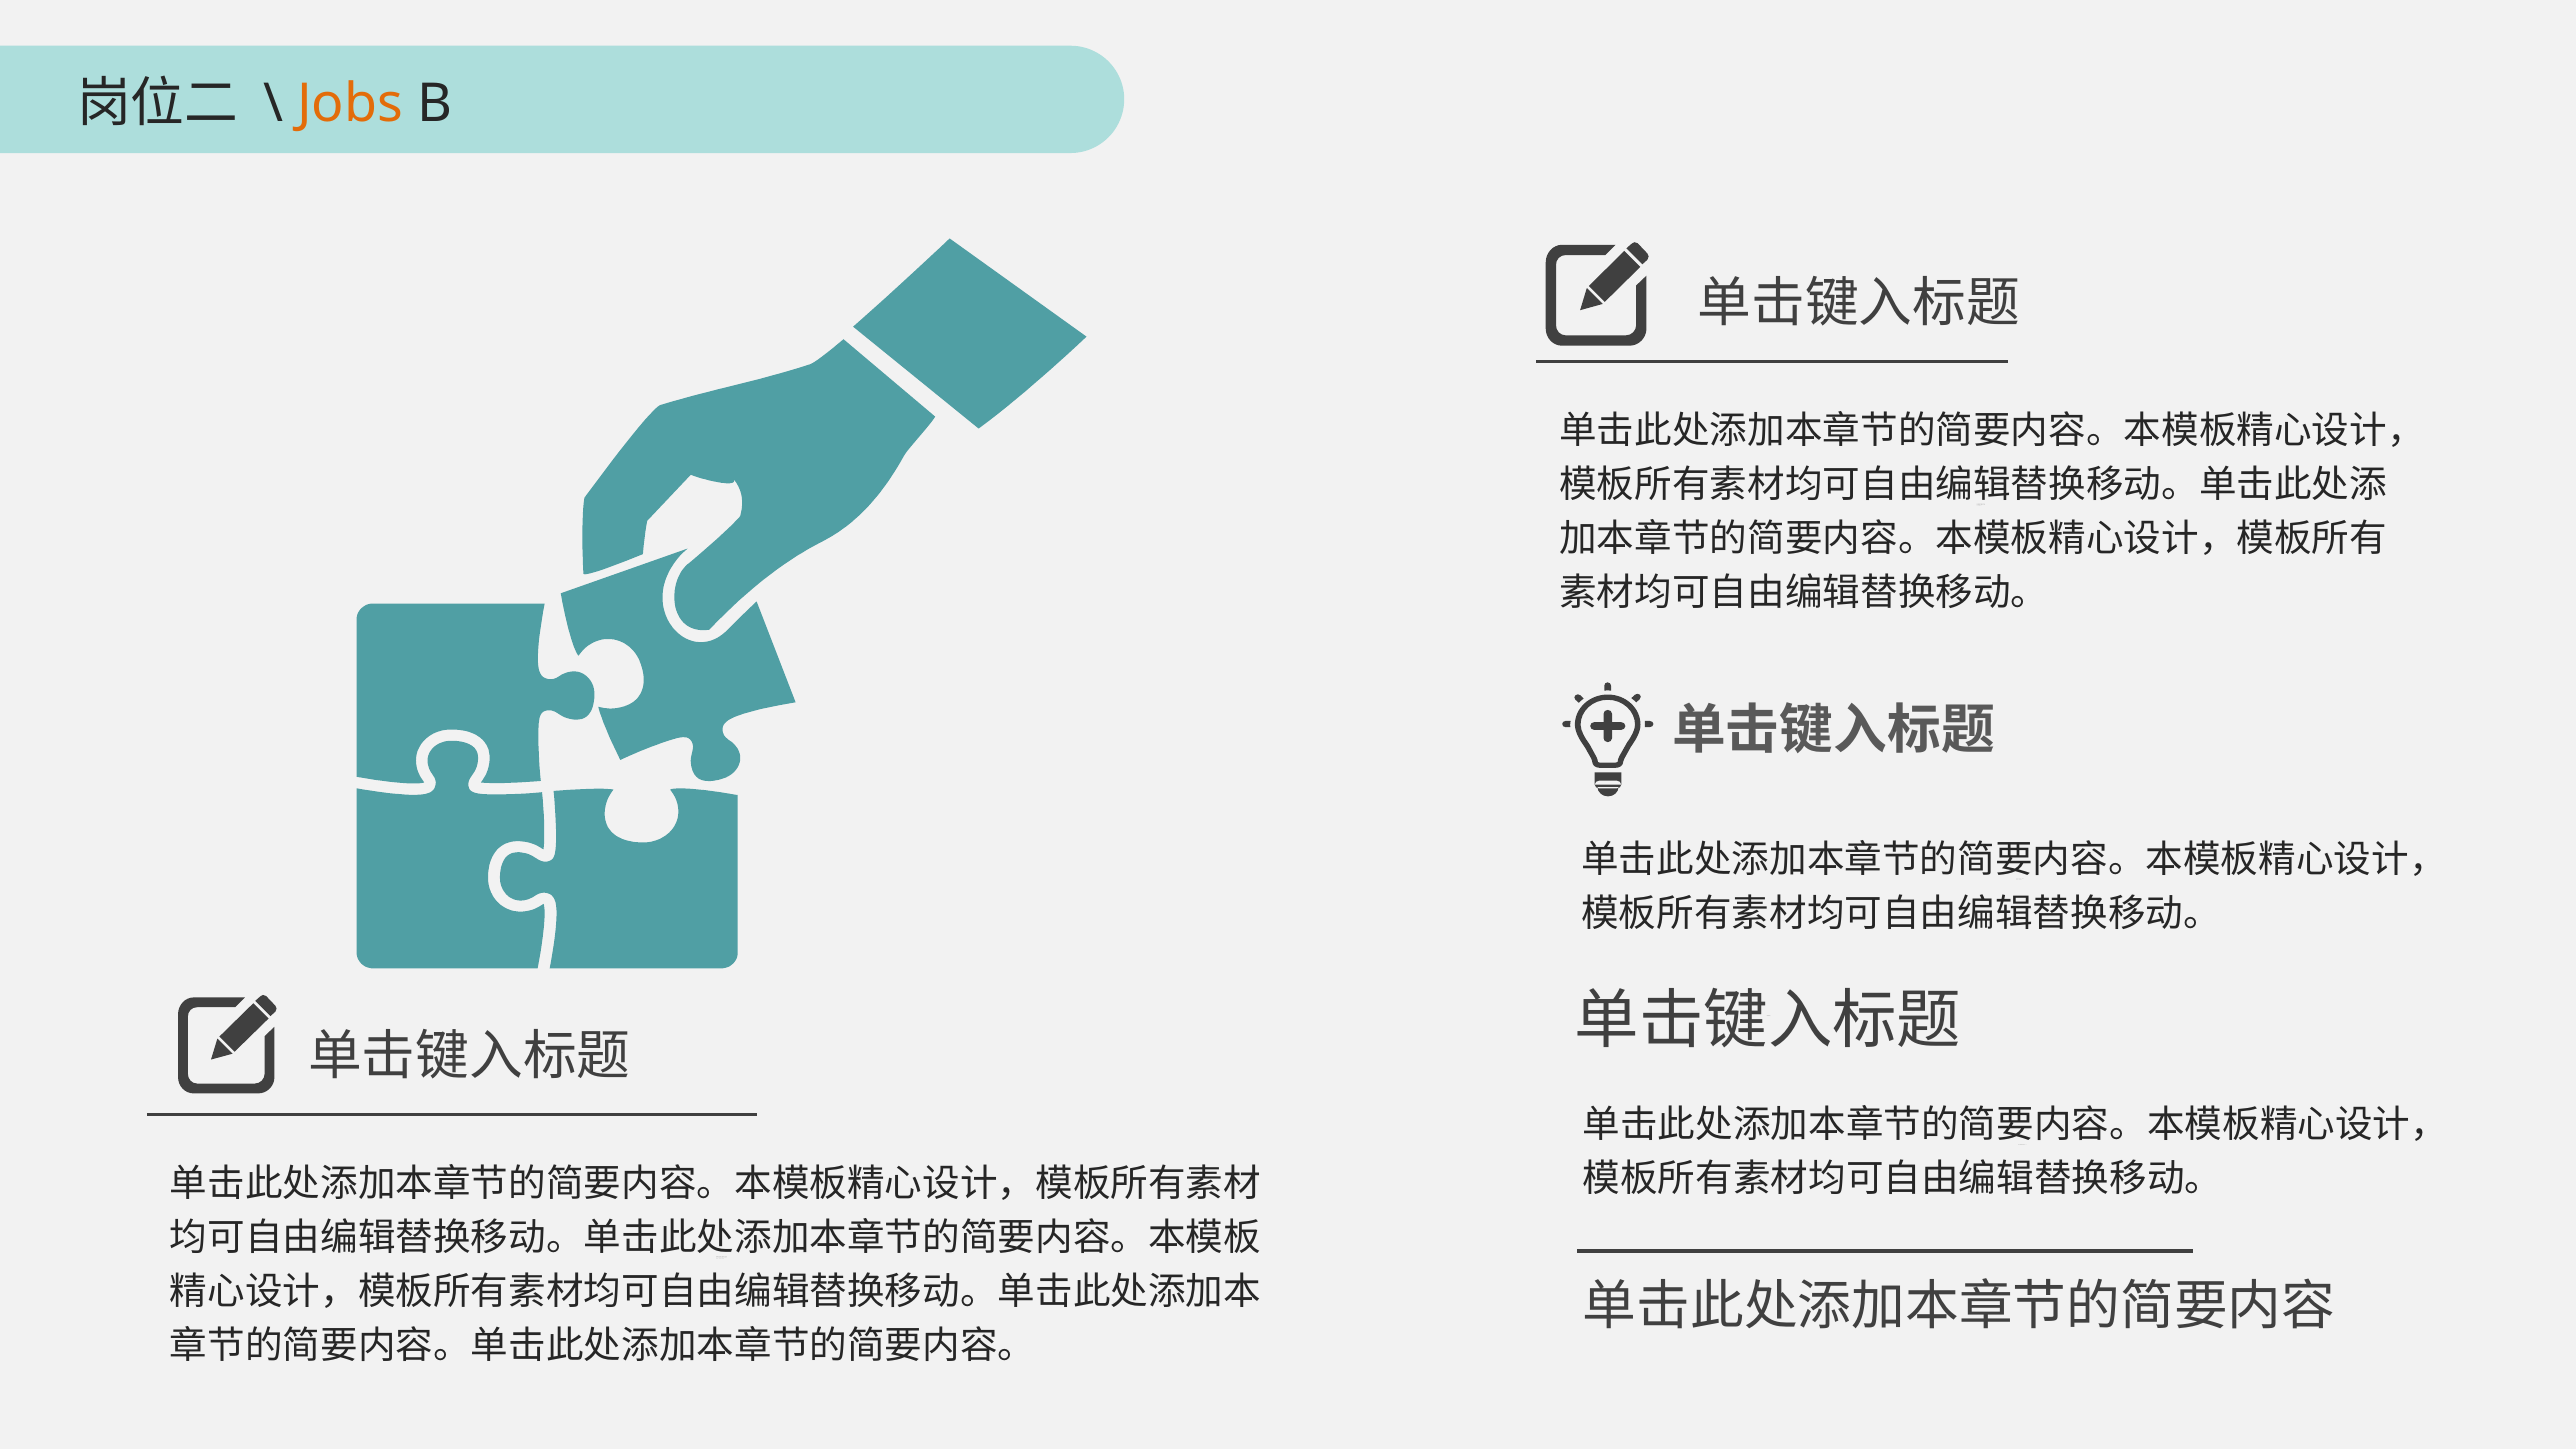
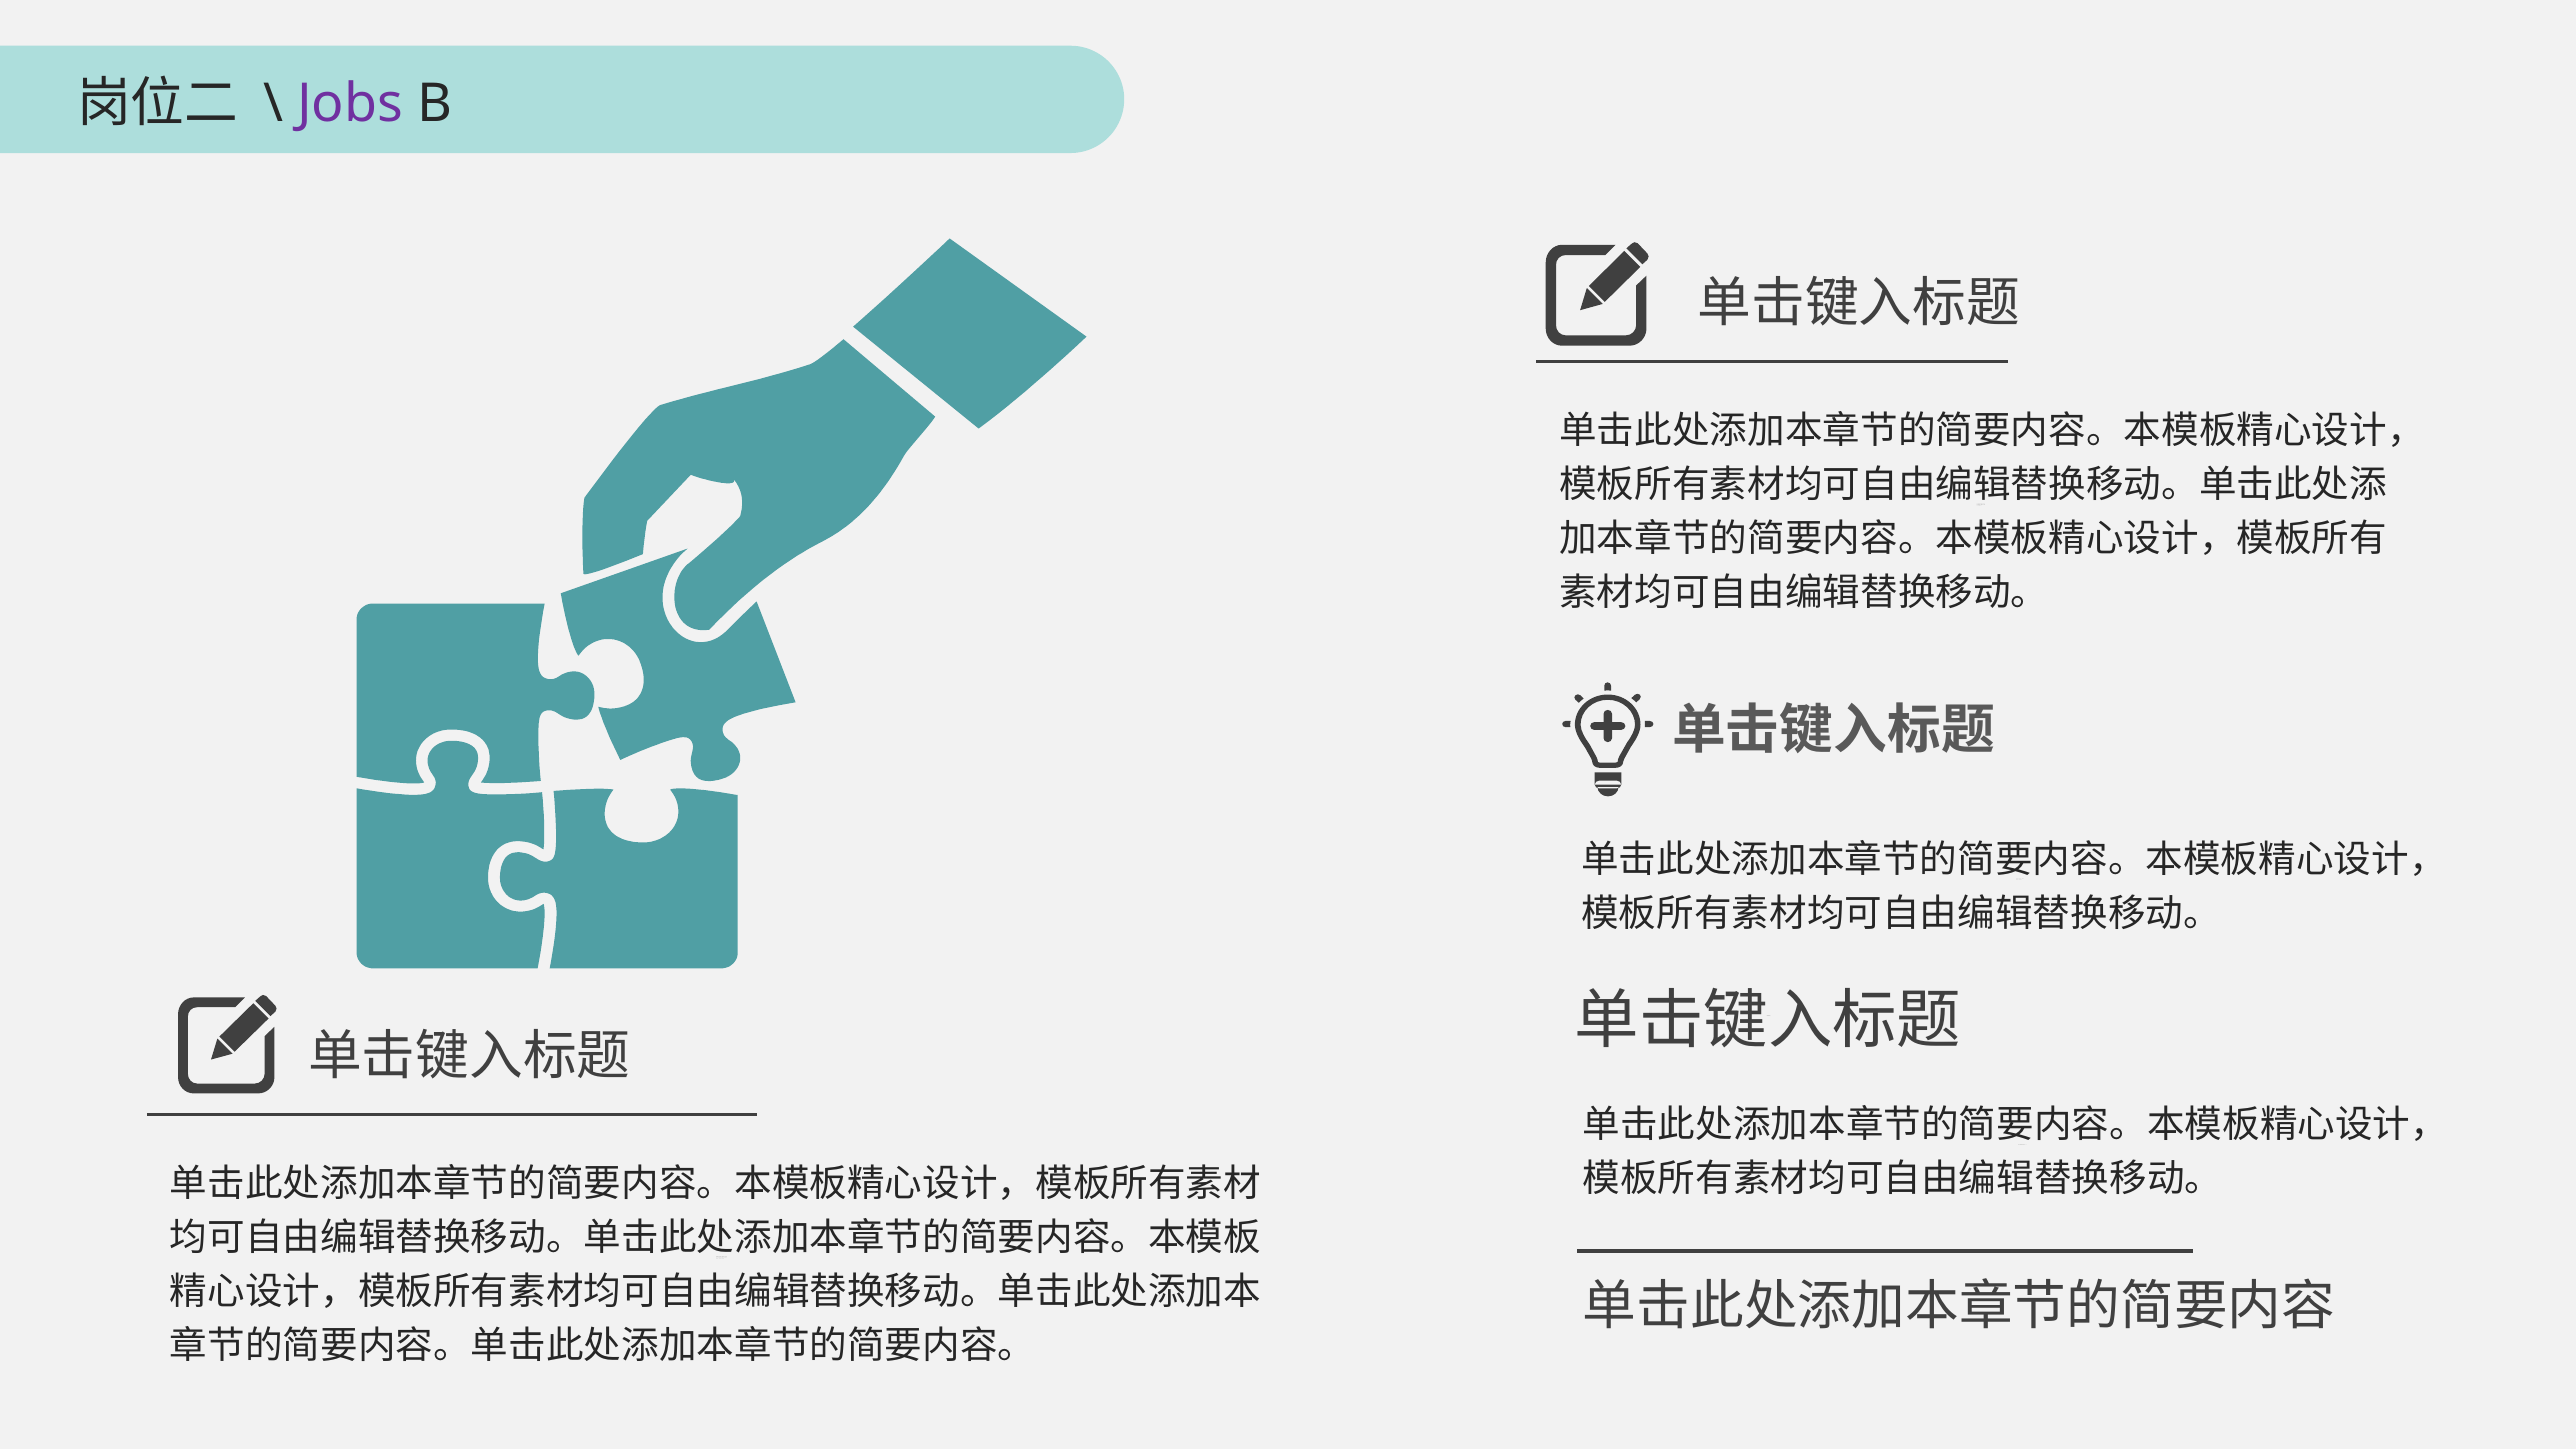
Jobs colour: orange -> purple
